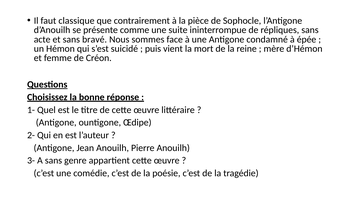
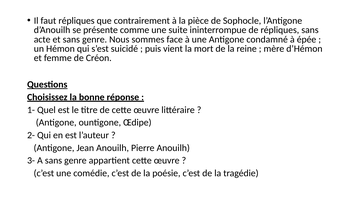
faut classique: classique -> répliques
et sans bravé: bravé -> genre
